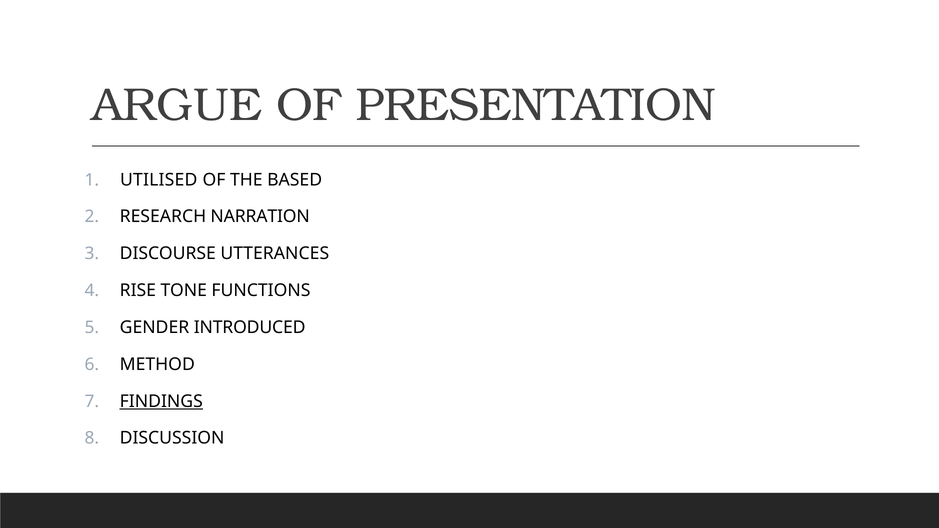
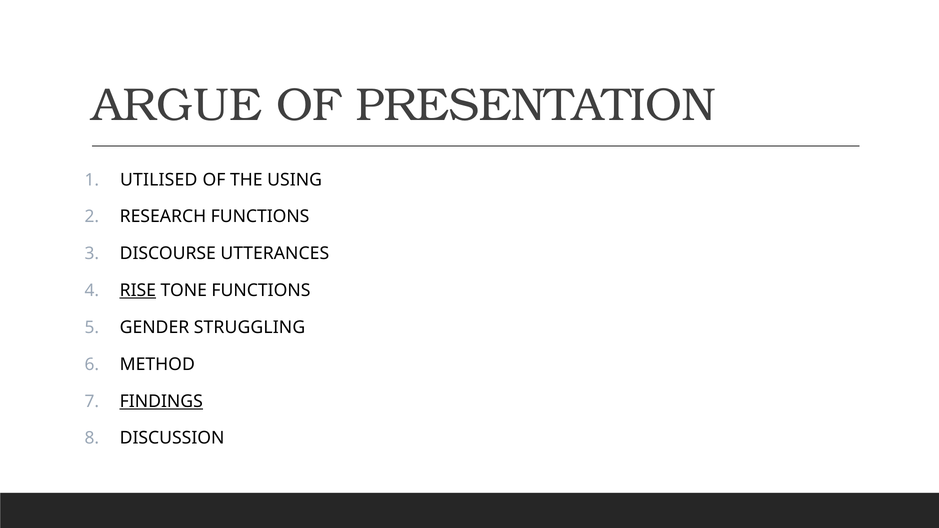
BASED: BASED -> USING
RESEARCH NARRATION: NARRATION -> FUNCTIONS
RISE underline: none -> present
INTRODUCED: INTRODUCED -> STRUGGLING
